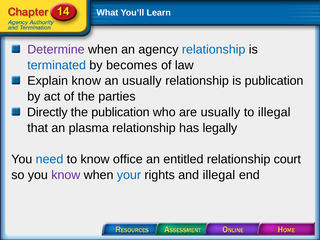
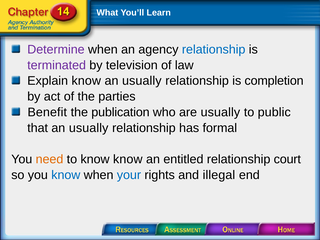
terminated colour: blue -> purple
becomes: becomes -> television
is publication: publication -> completion
Directly: Directly -> Benefit
to illegal: illegal -> public
that an plasma: plasma -> usually
legally: legally -> formal
need colour: blue -> orange
know office: office -> know
know at (66, 175) colour: purple -> blue
